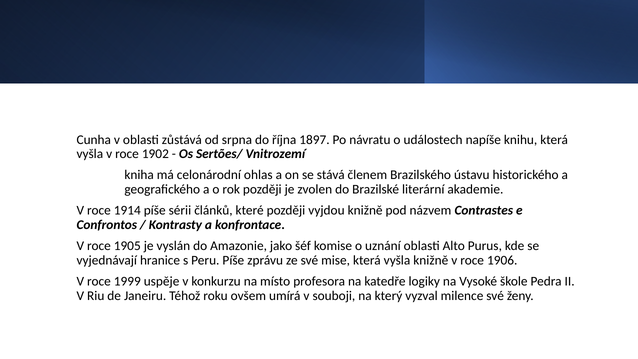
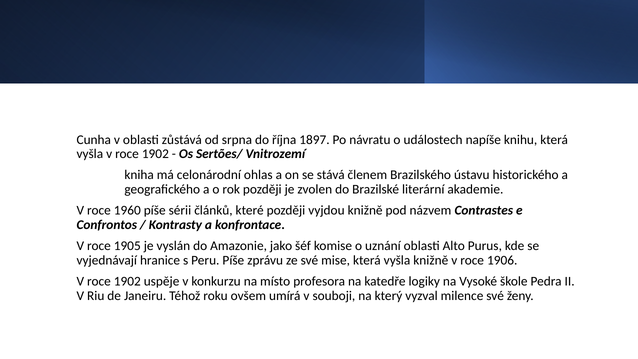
1914: 1914 -> 1960
1999 at (127, 281): 1999 -> 1902
